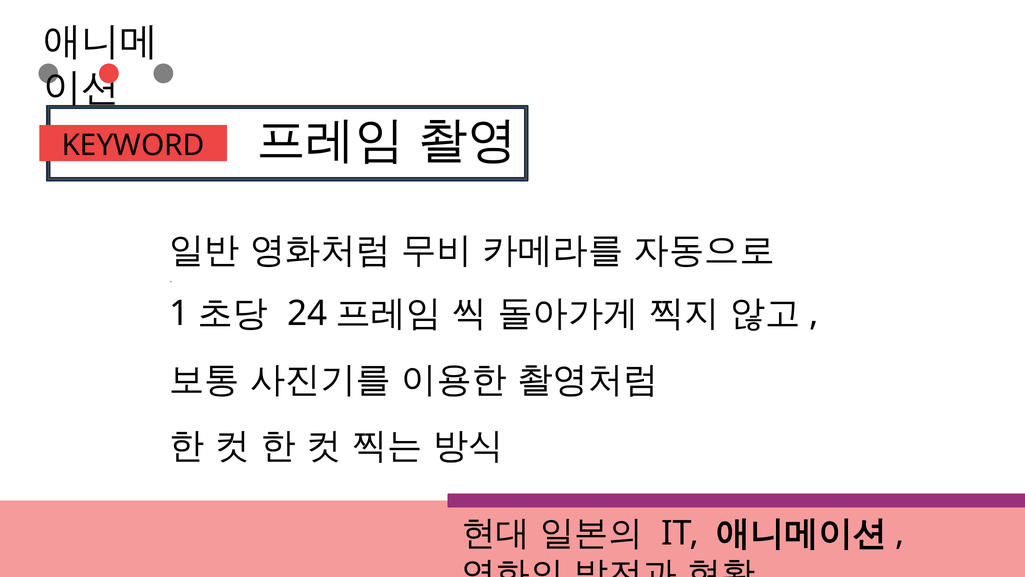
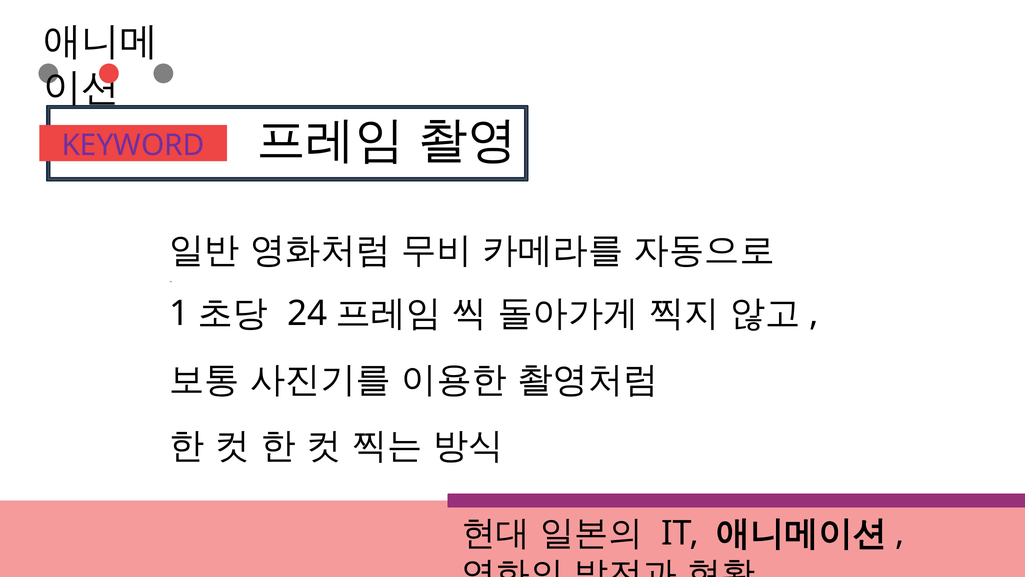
KEYWORD colour: black -> purple
